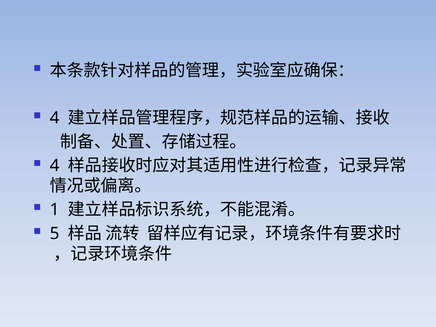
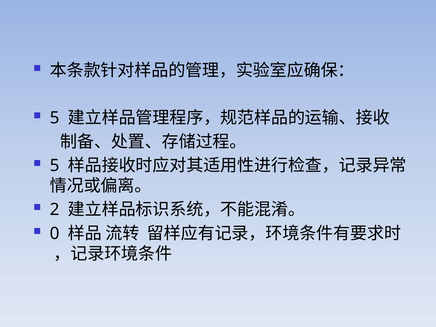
4 at (55, 118): 4 -> 5
4 at (55, 166): 4 -> 5
1: 1 -> 2
5: 5 -> 0
